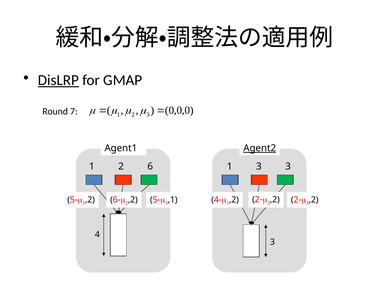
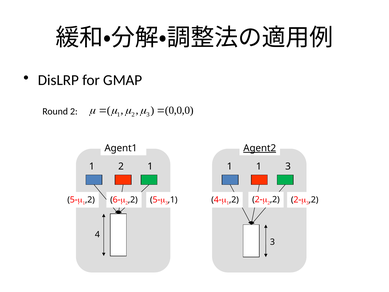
DisLRP underline: present -> none
Round 7: 7 -> 2
6 at (150, 166): 6 -> 1
3 at (259, 166): 3 -> 1
